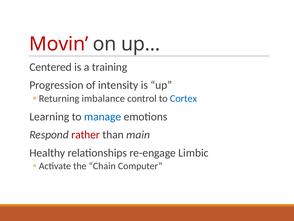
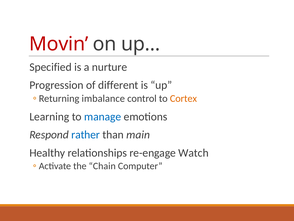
Centered: Centered -> Specified
training: training -> nurture
intensity: intensity -> different
Cortex colour: blue -> orange
rather colour: red -> blue
Limbic: Limbic -> Watch
